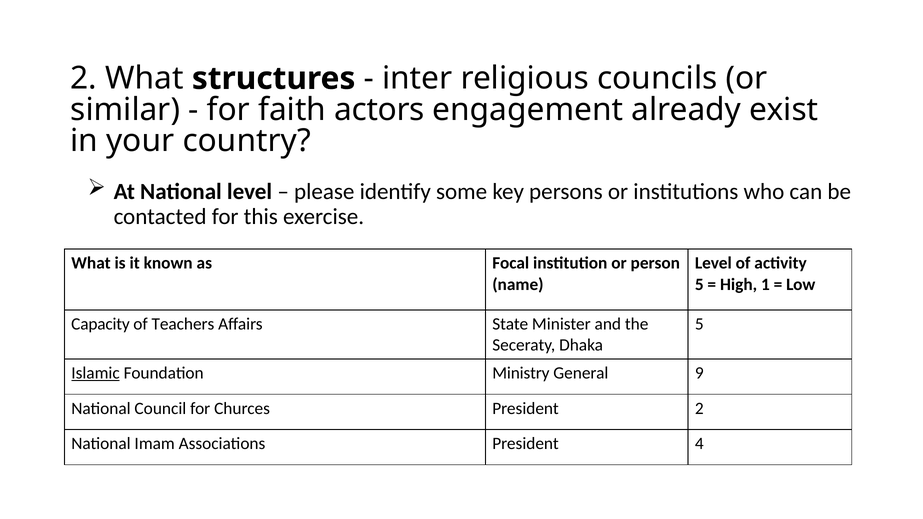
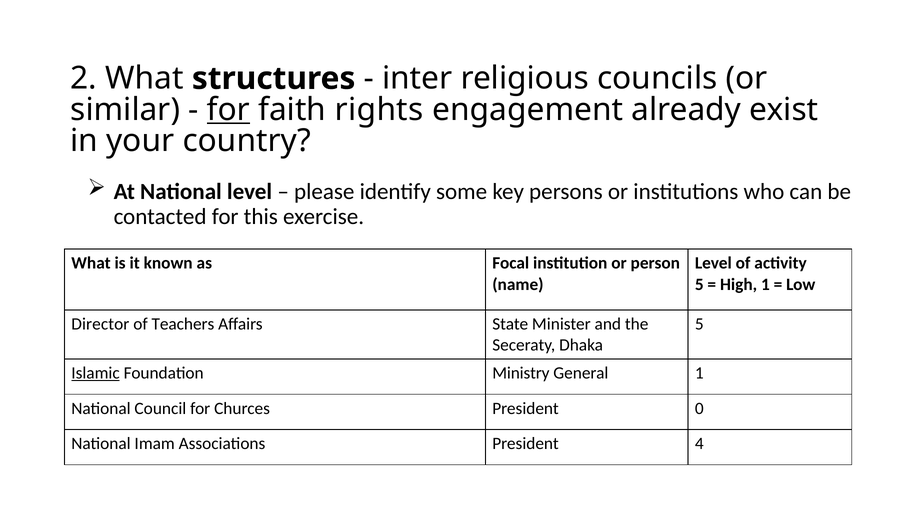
for at (228, 110) underline: none -> present
actors: actors -> rights
Capacity: Capacity -> Director
General 9: 9 -> 1
President 2: 2 -> 0
